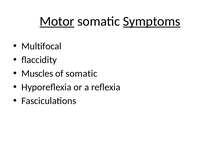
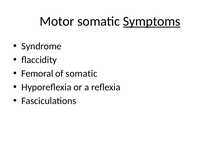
Motor underline: present -> none
Multifocal: Multifocal -> Syndrome
Muscles: Muscles -> Femoral
